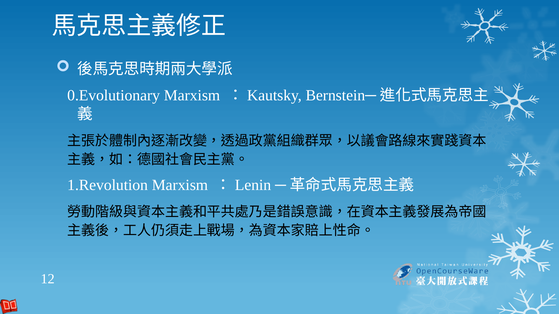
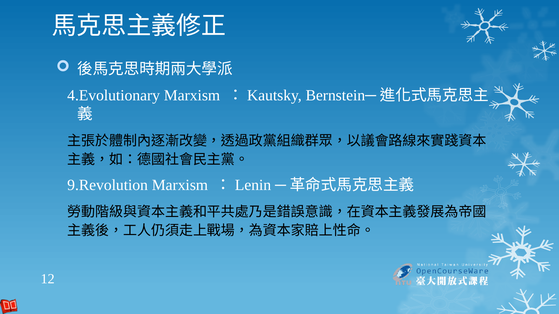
0.Evolutionary: 0.Evolutionary -> 4.Evolutionary
1.Revolution: 1.Revolution -> 9.Revolution
